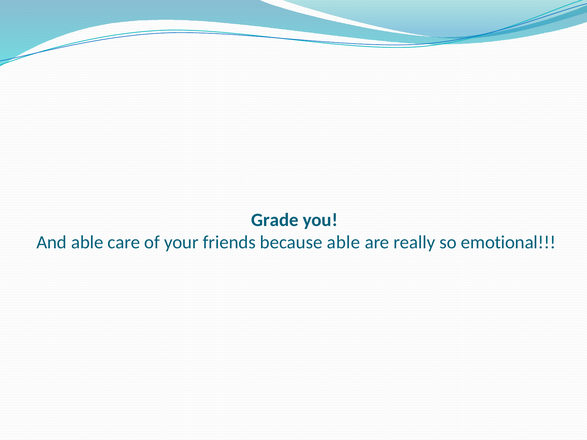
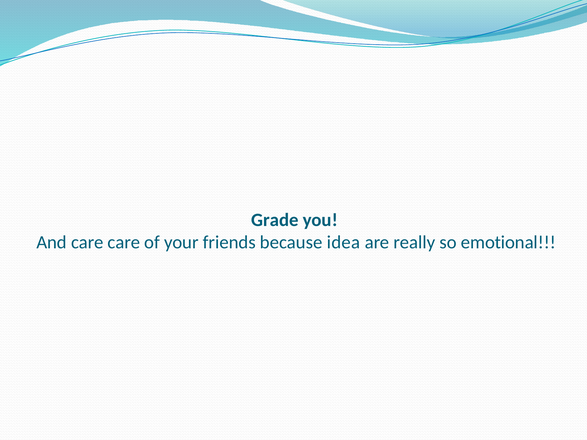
And able: able -> care
because able: able -> idea
